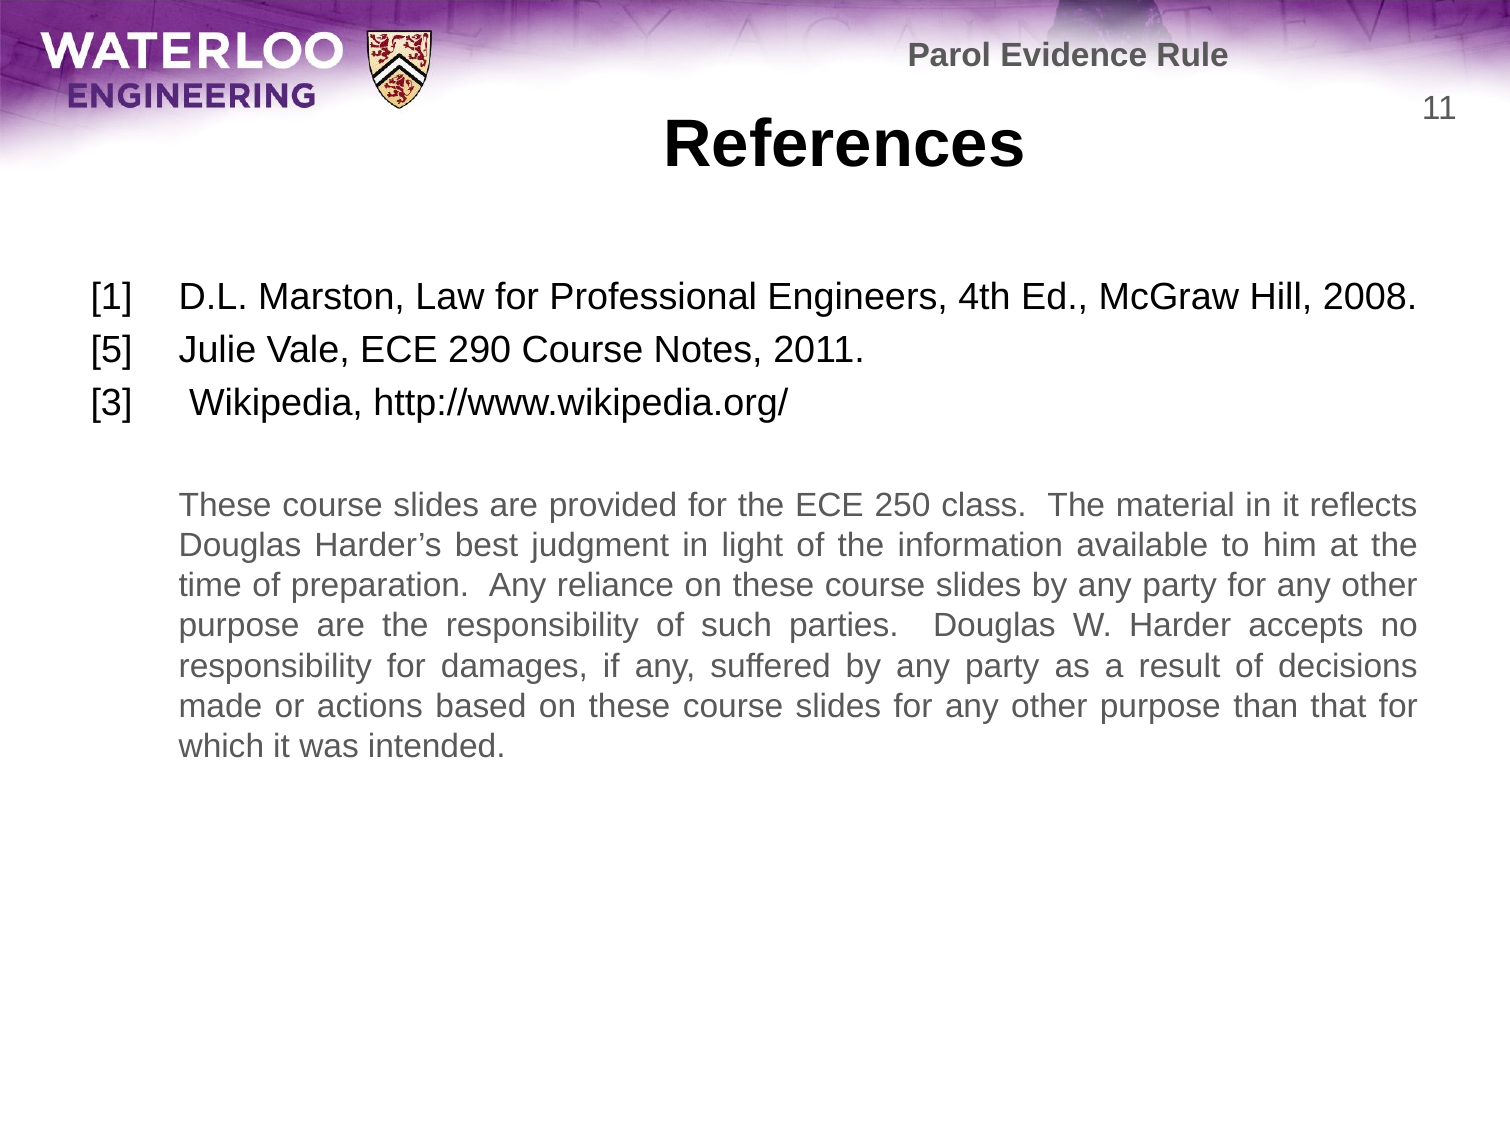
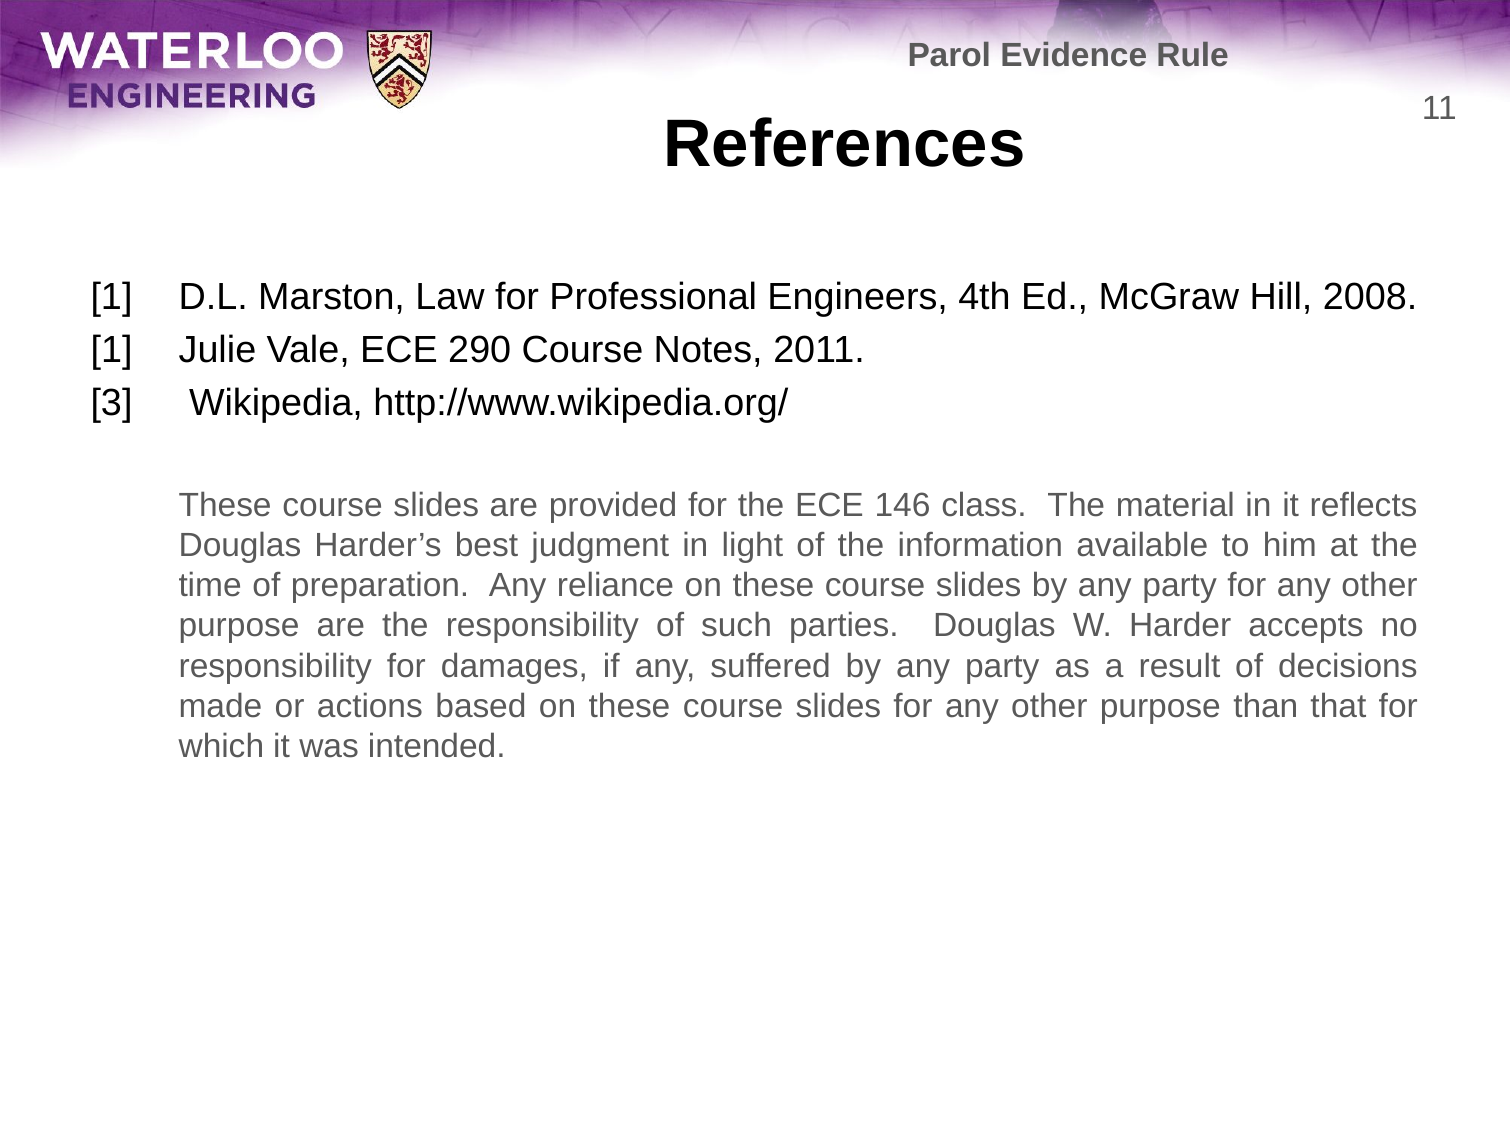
5 at (112, 350): 5 -> 1
250: 250 -> 146
